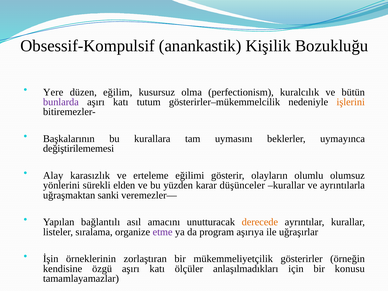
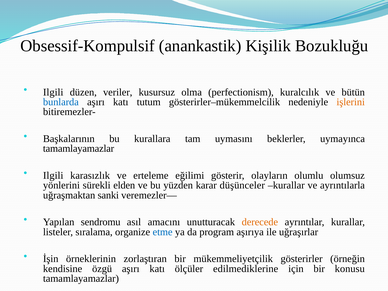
Yere at (53, 92): Yere -> Ilgili
eğilim: eğilim -> veriler
bunlarda colour: purple -> blue
değiştirilememesi at (79, 149): değiştirilememesi -> tamamlayamazlar
Alay at (53, 175): Alay -> Ilgili
bağlantılı: bağlantılı -> sendromu
etme colour: purple -> blue
anlaşılmadıkları: anlaşılmadıkları -> edilmediklerine
